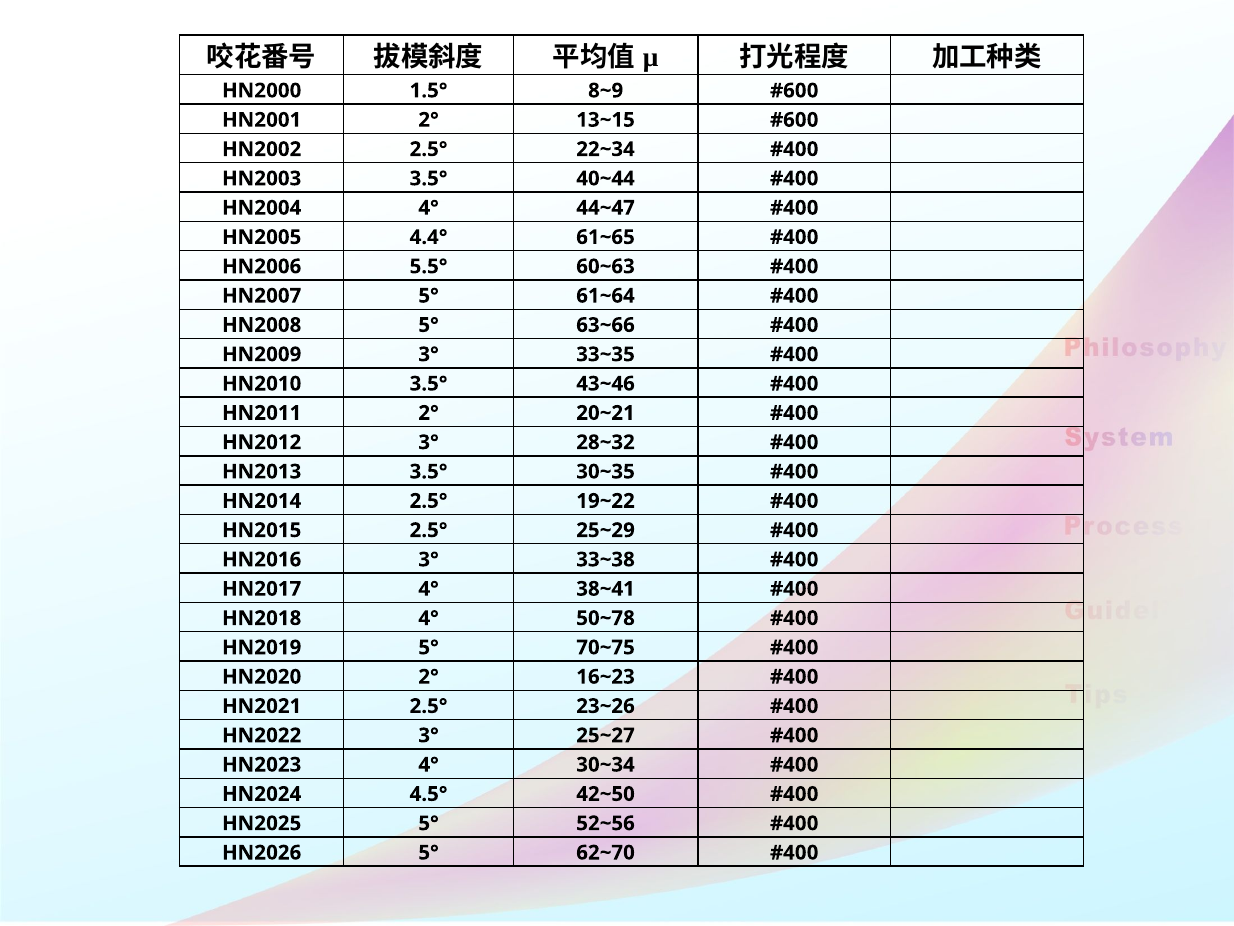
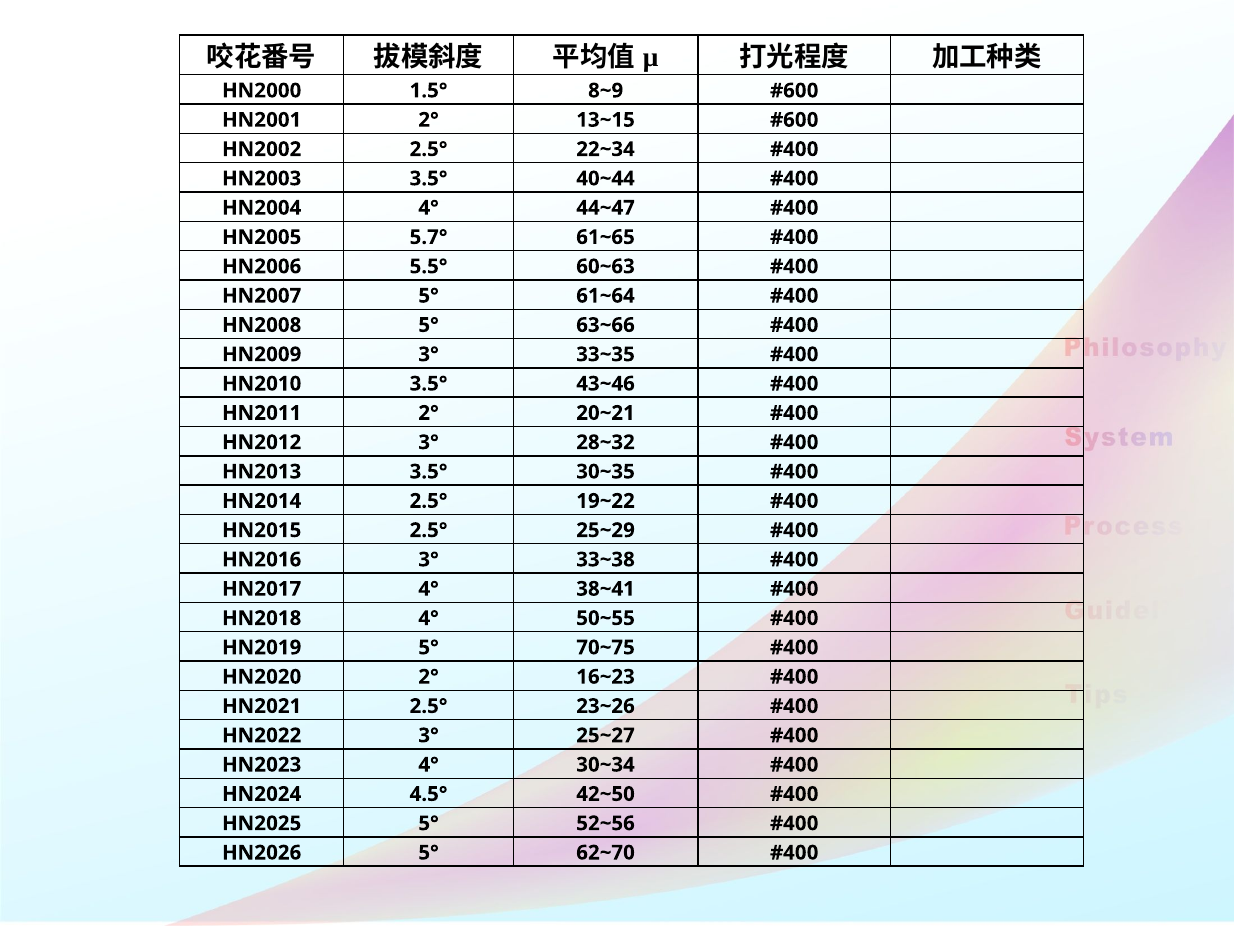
4.4°: 4.4° -> 5.7°
50~78: 50~78 -> 50~55
